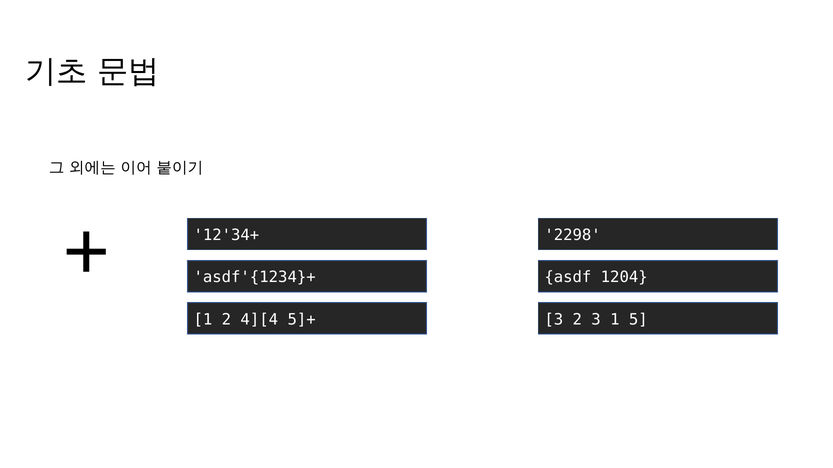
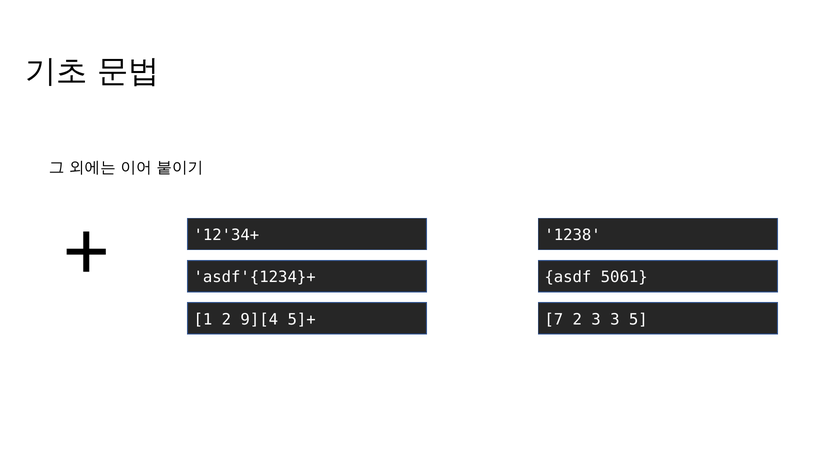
2298: 2298 -> 1238
1204: 1204 -> 5061
4][4: 4][4 -> 9][4
5]+ 3: 3 -> 7
3 1: 1 -> 3
